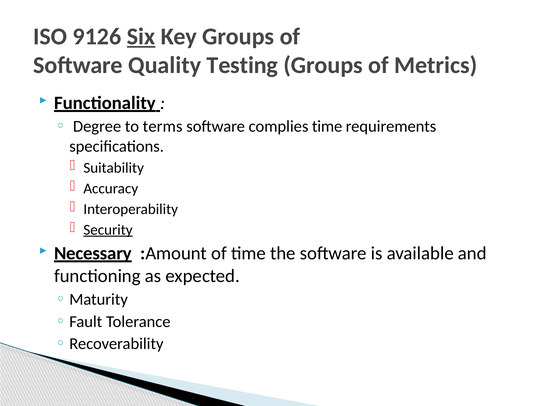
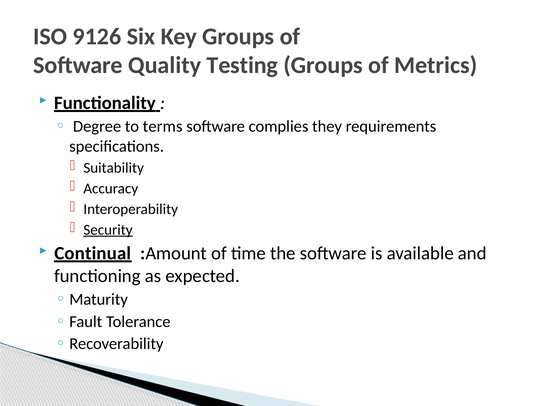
Six underline: present -> none
complies time: time -> they
Necessary: Necessary -> Continual
